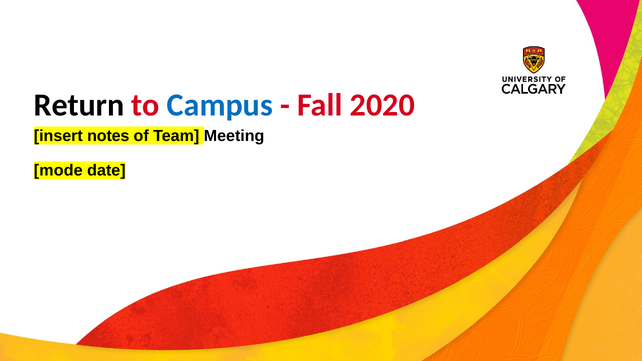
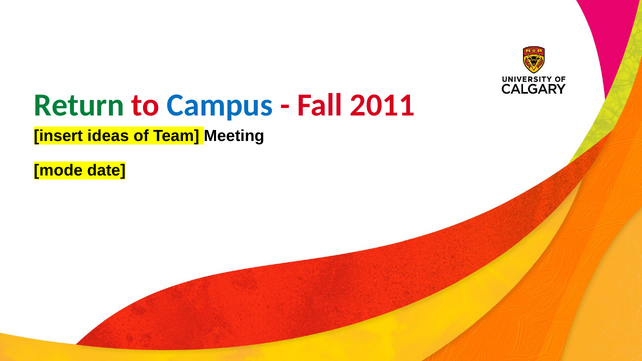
Return colour: black -> green
2020: 2020 -> 2011
notes: notes -> ideas
